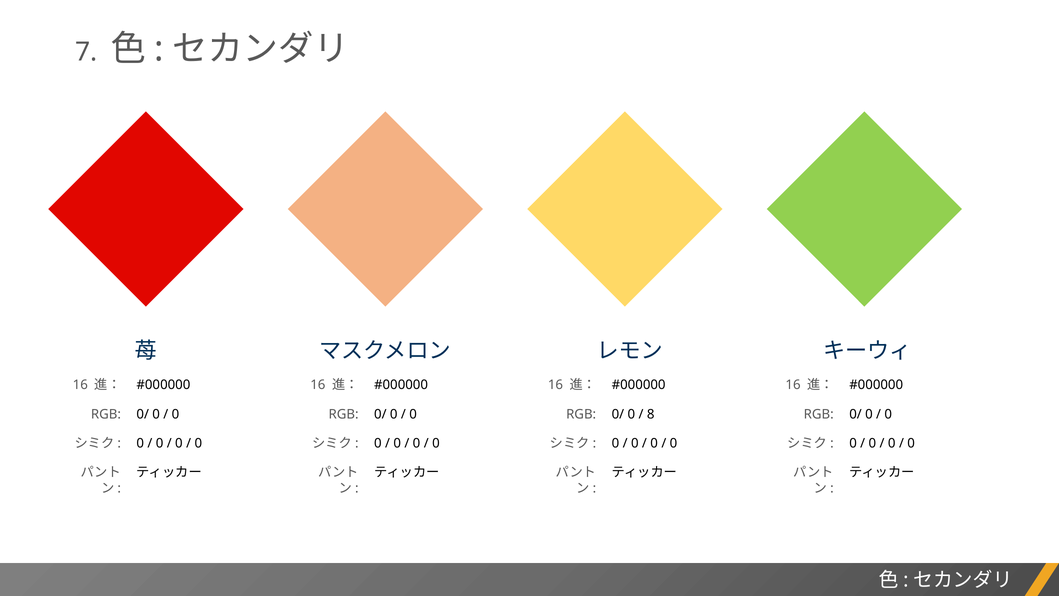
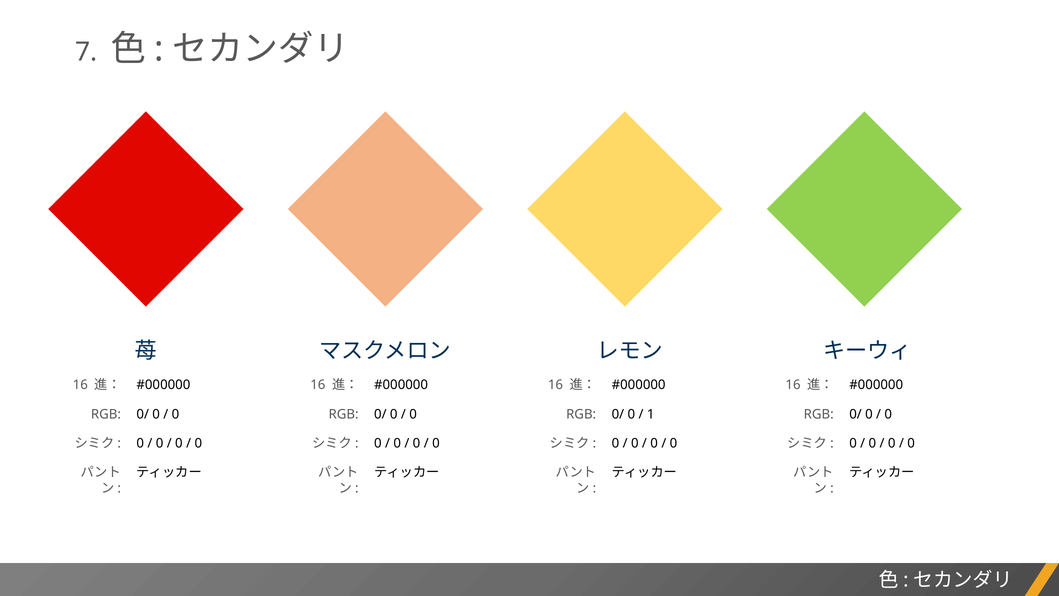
8: 8 -> 1
